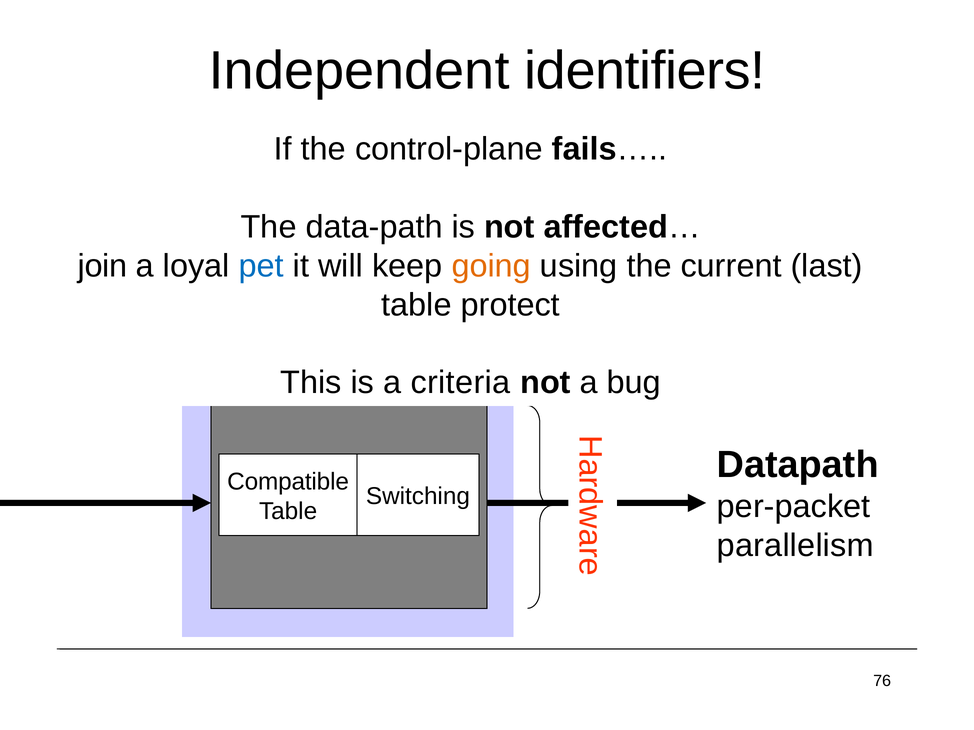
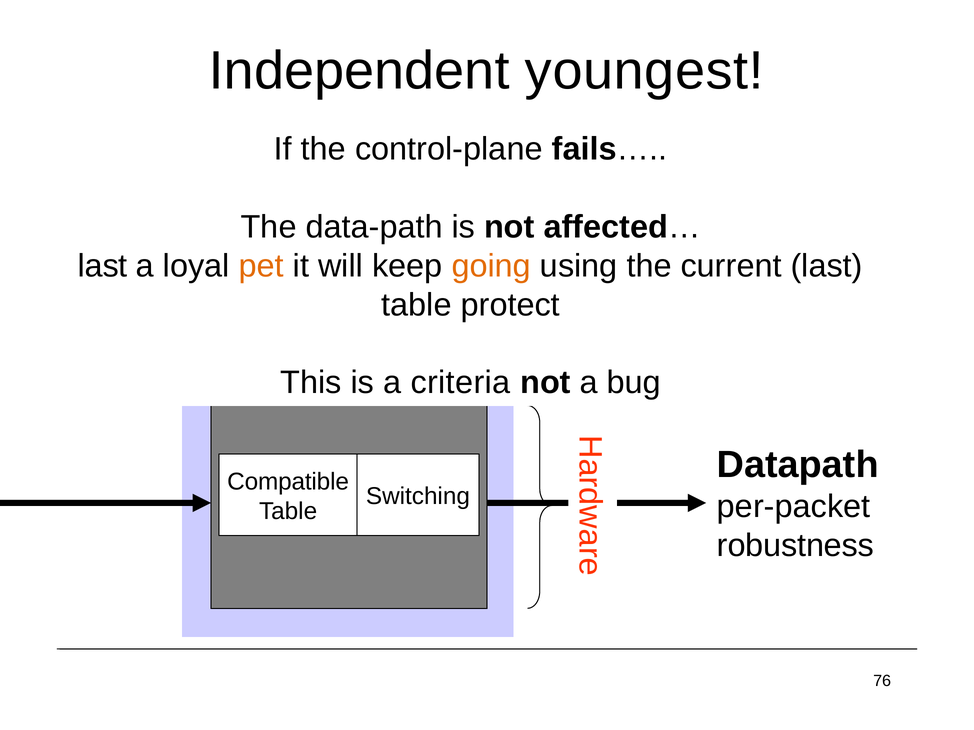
identifiers: identifiers -> youngest
join at (103, 266): join -> last
pet colour: blue -> orange
parallelism: parallelism -> robustness
